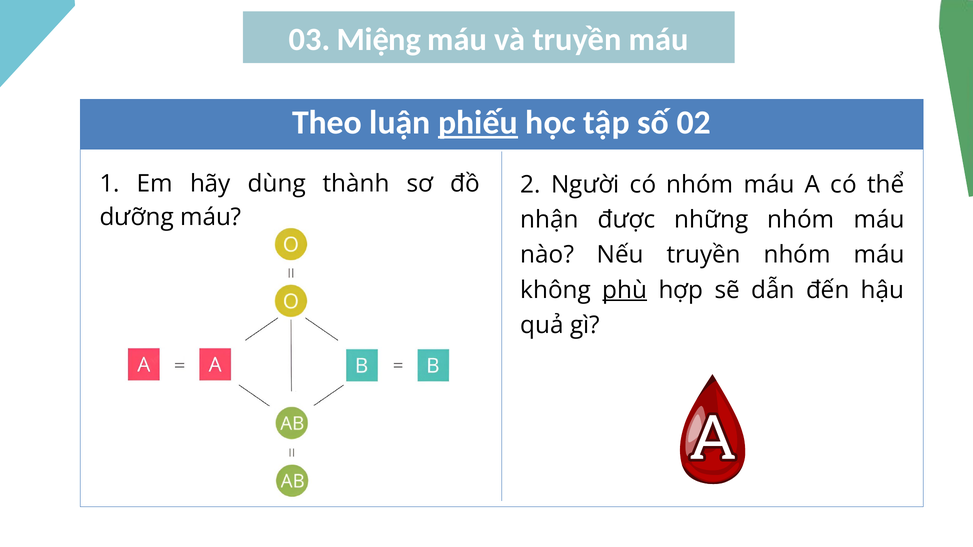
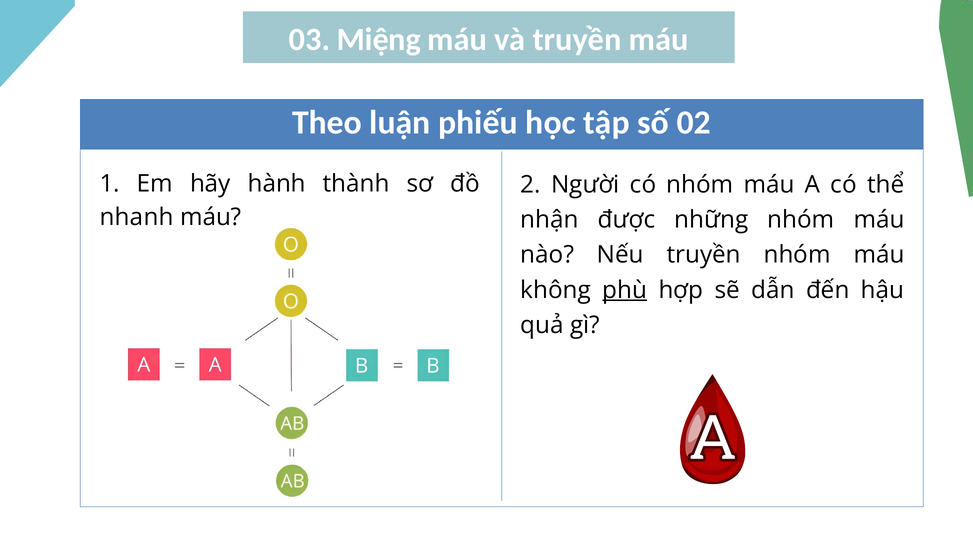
phiếu underline: present -> none
dùng: dùng -> hành
dưỡng: dưỡng -> nhanh
